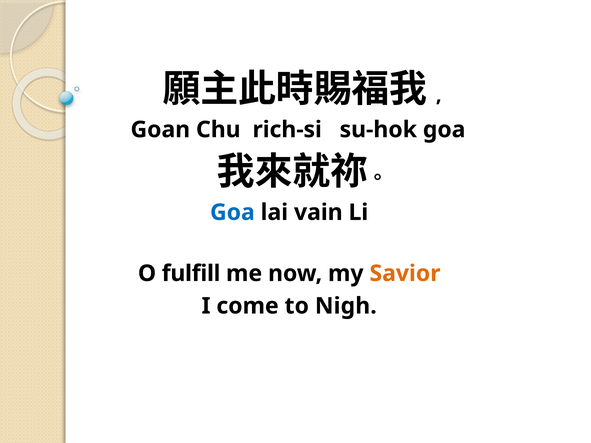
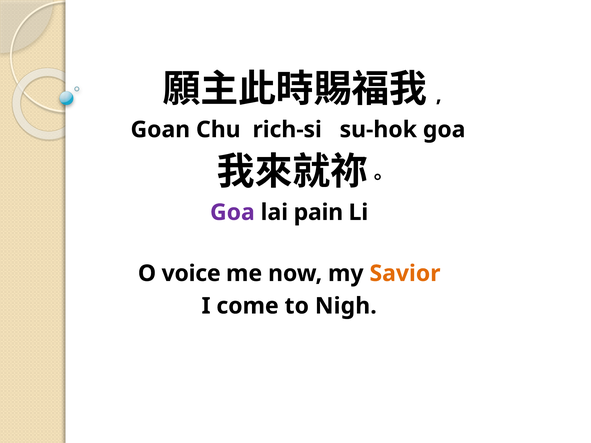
Goa at (232, 212) colour: blue -> purple
vain: vain -> pain
fulfill: fulfill -> voice
